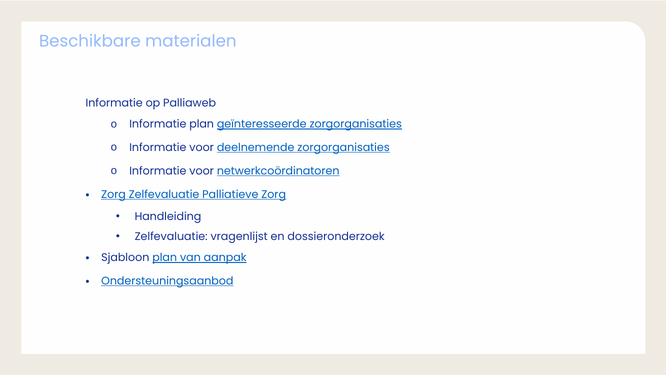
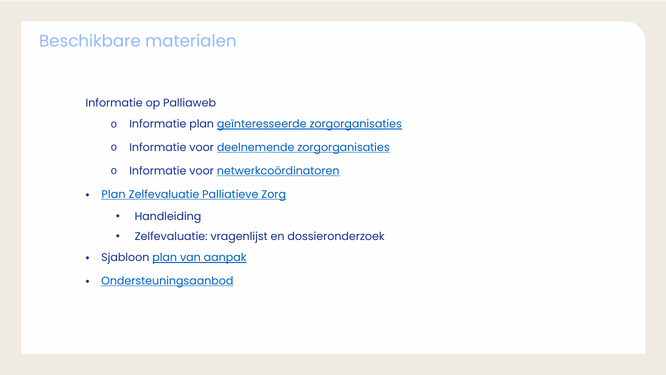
Zorg at (114, 194): Zorg -> Plan
